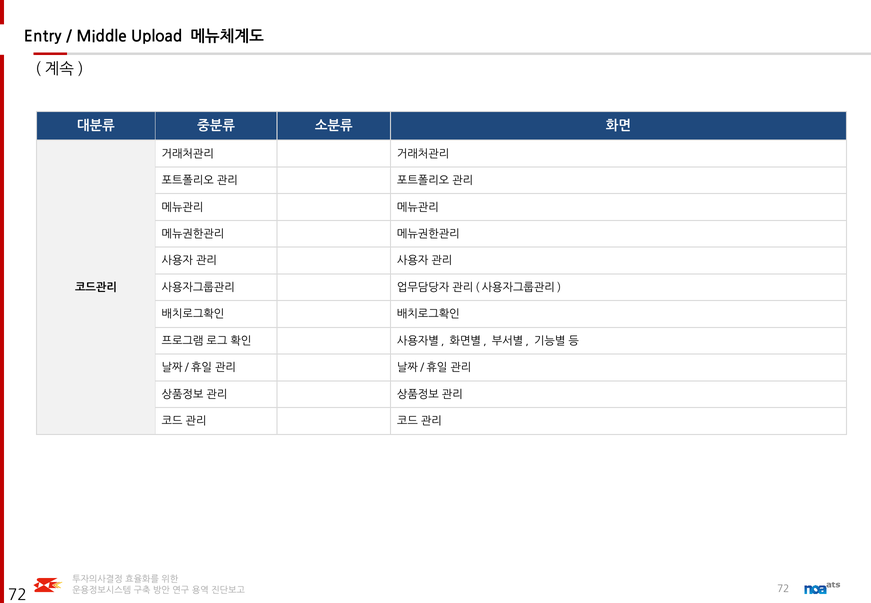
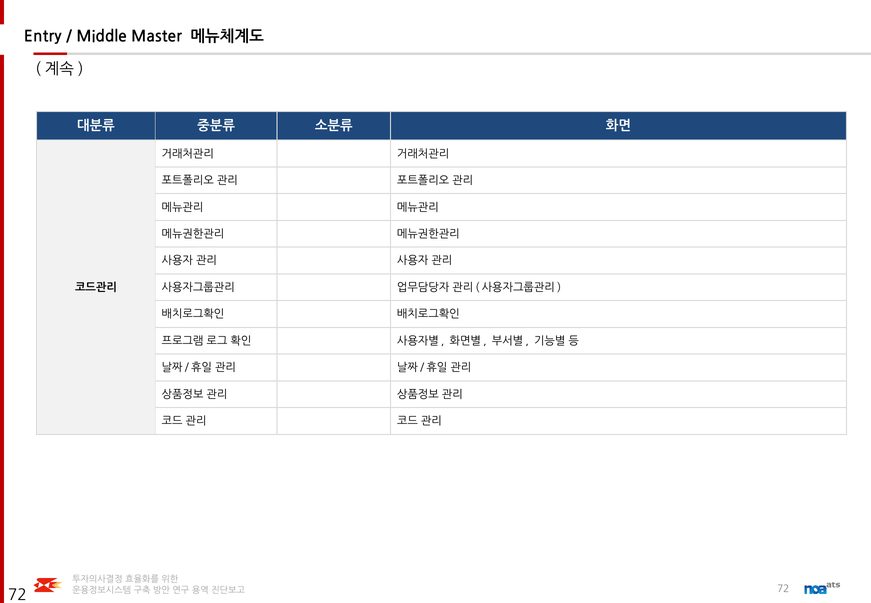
Upload: Upload -> Master
